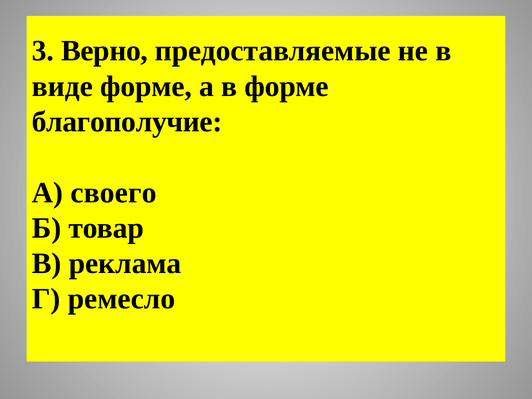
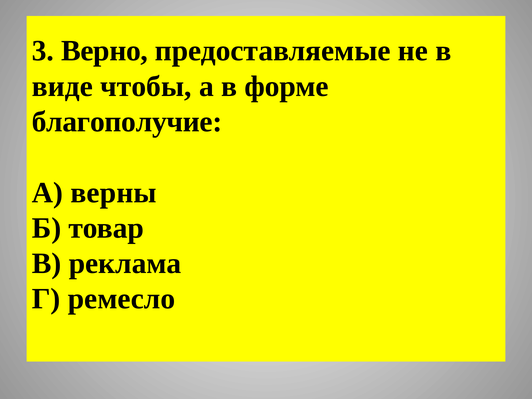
виде форме: форме -> чтобы
своего: своего -> верны
